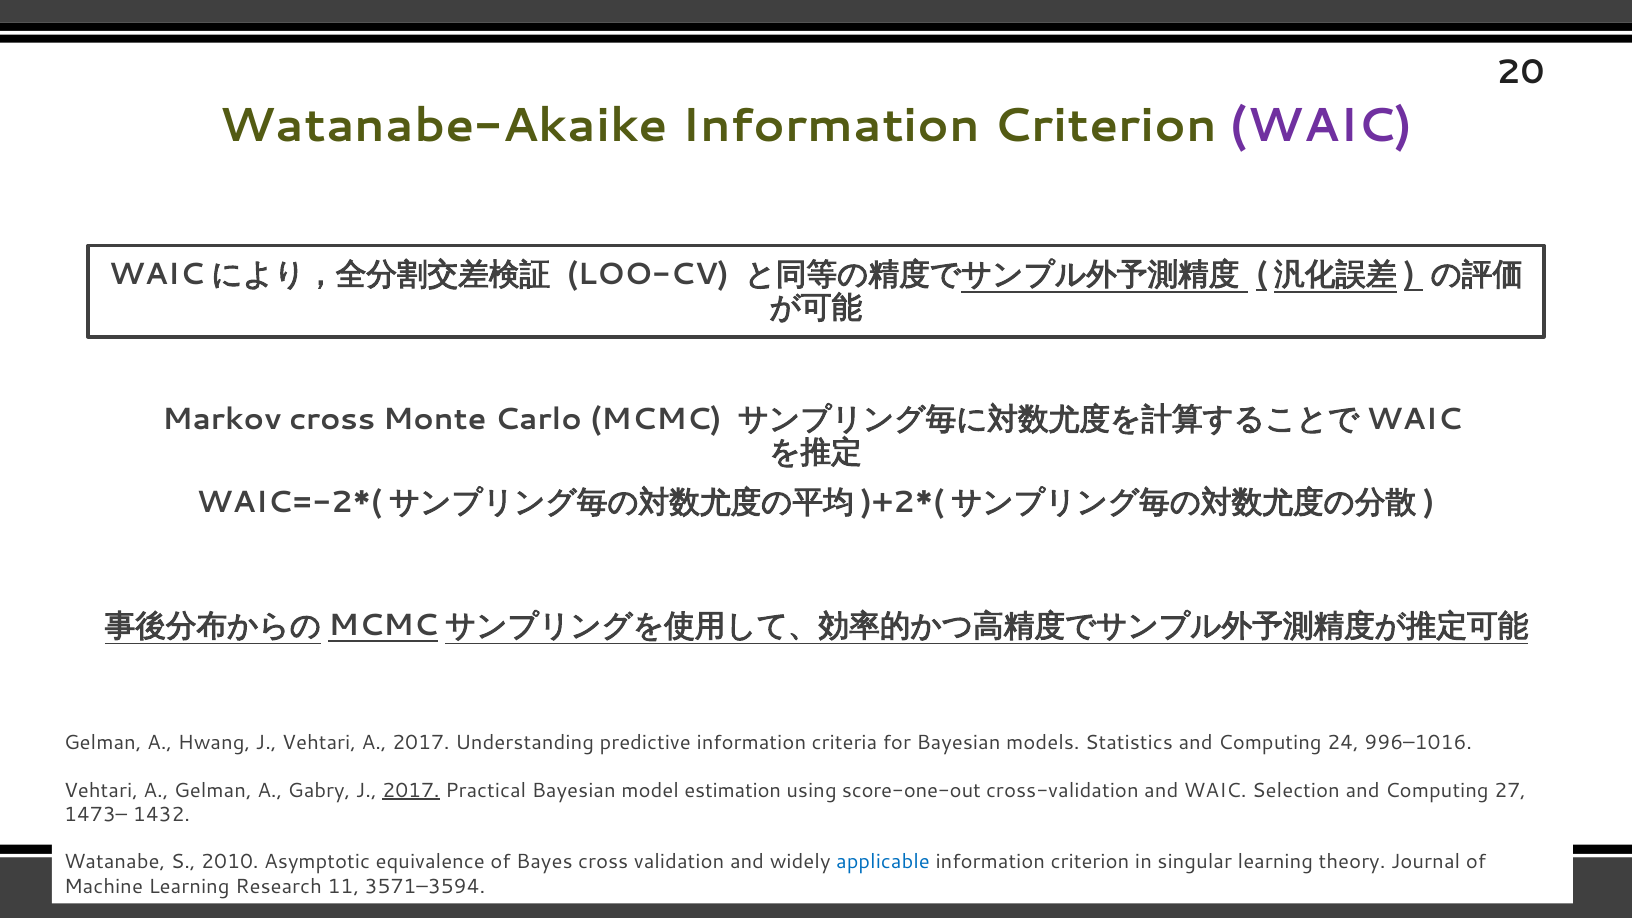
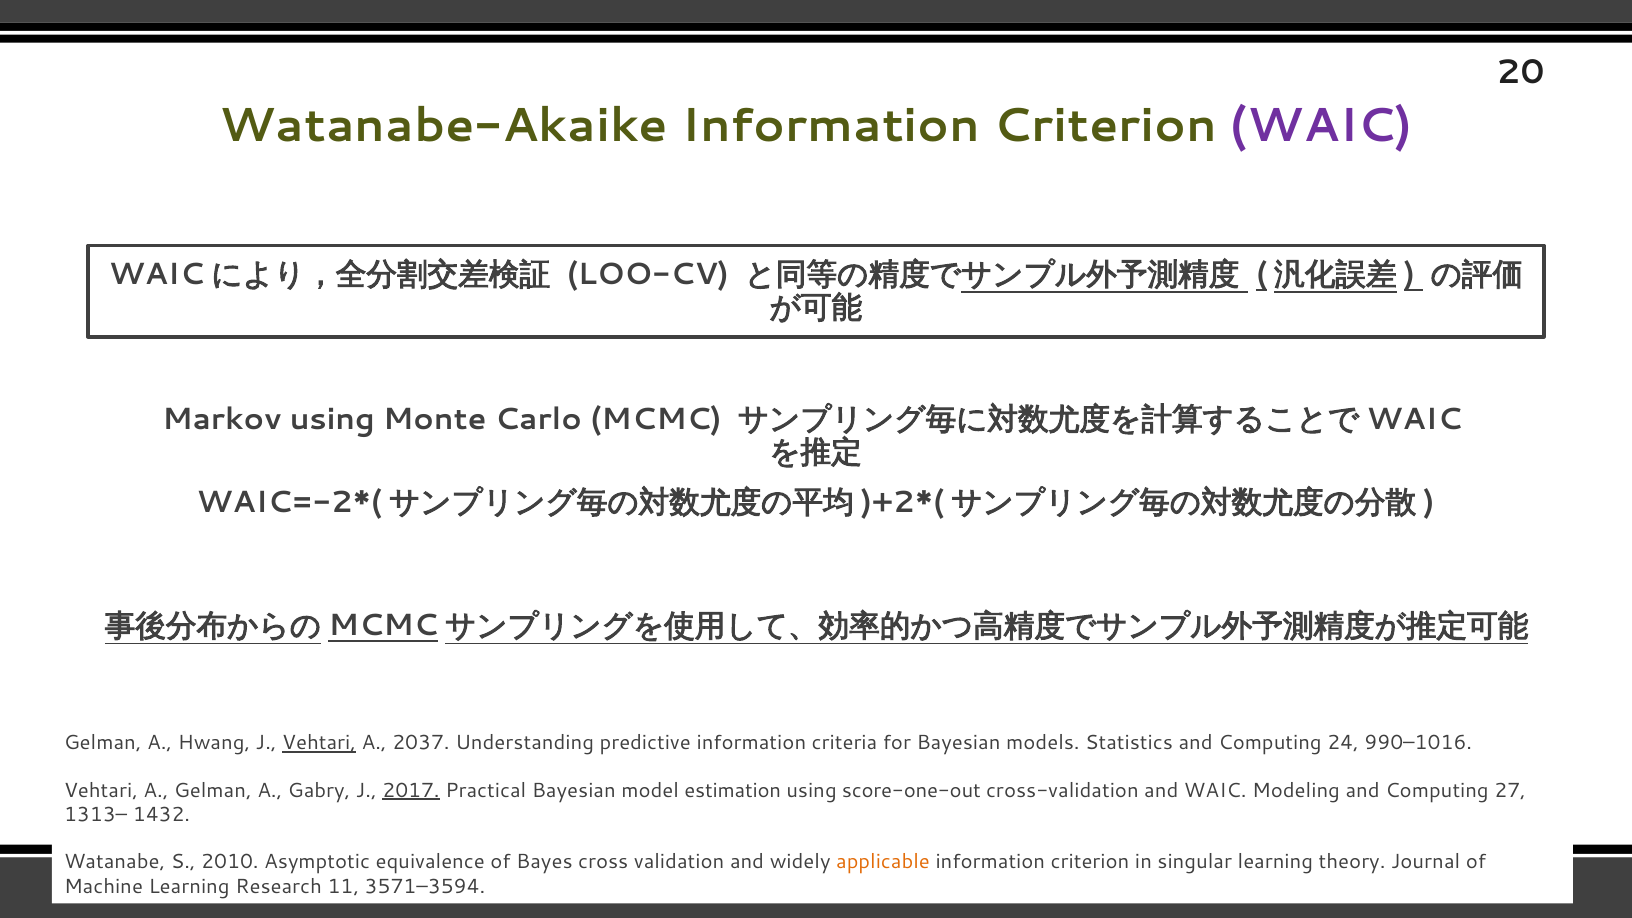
Markov cross: cross -> using
Vehtari at (319, 743) underline: none -> present
A 2017: 2017 -> 2037
996–1016: 996–1016 -> 990–1016
Selection: Selection -> Modeling
1473–: 1473– -> 1313–
applicable colour: blue -> orange
